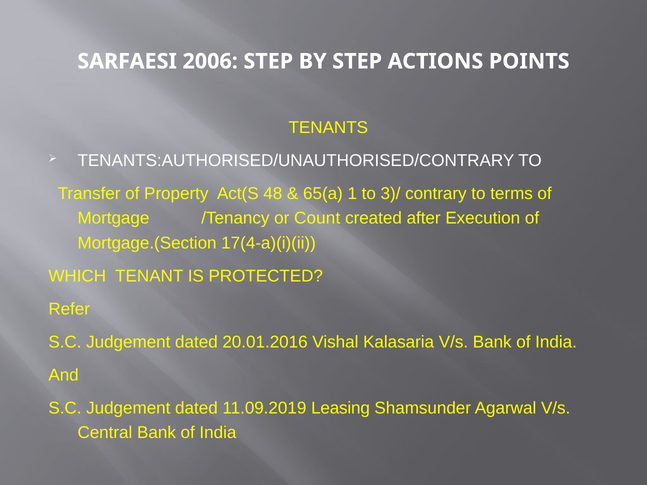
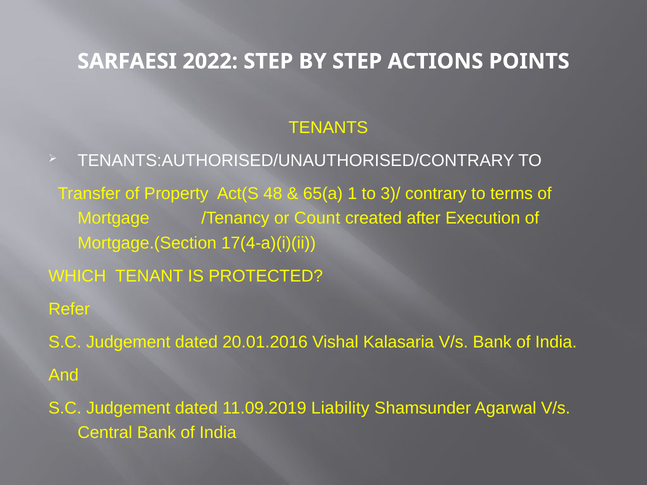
2006: 2006 -> 2022
Leasing: Leasing -> Liability
